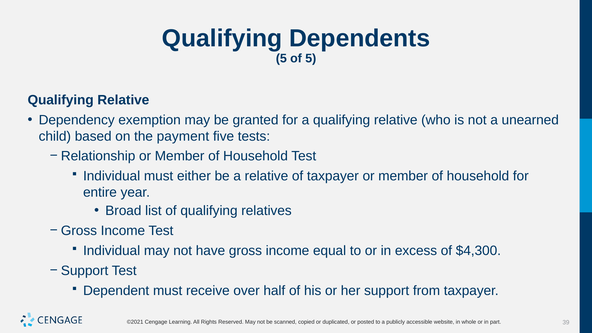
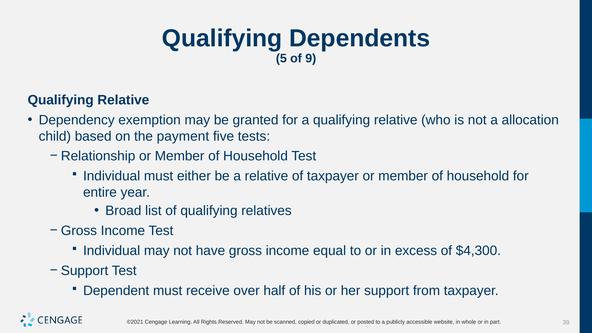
of 5: 5 -> 9
unearned: unearned -> allocation
